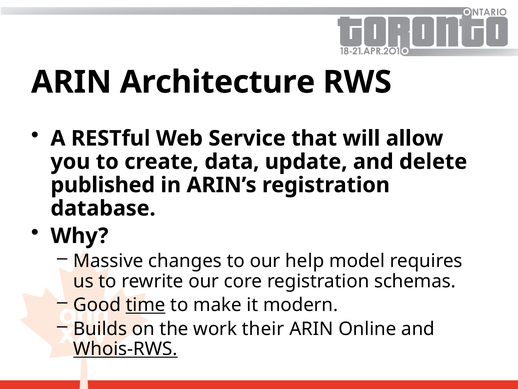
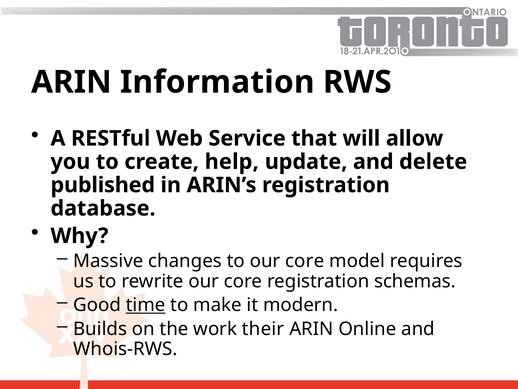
Architecture: Architecture -> Information
data: data -> help
to our help: help -> core
Whois-RWS underline: present -> none
